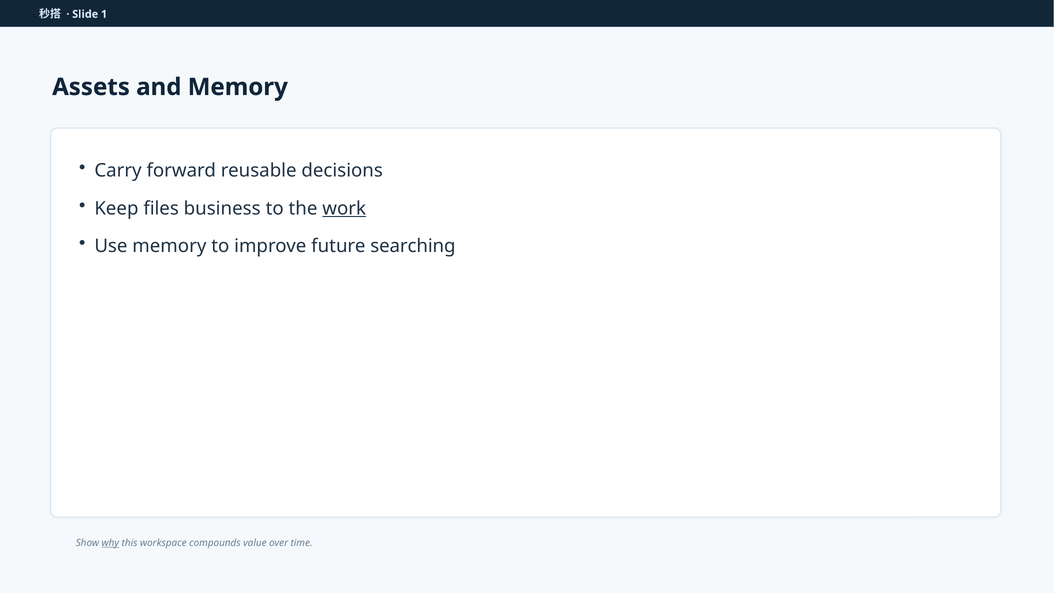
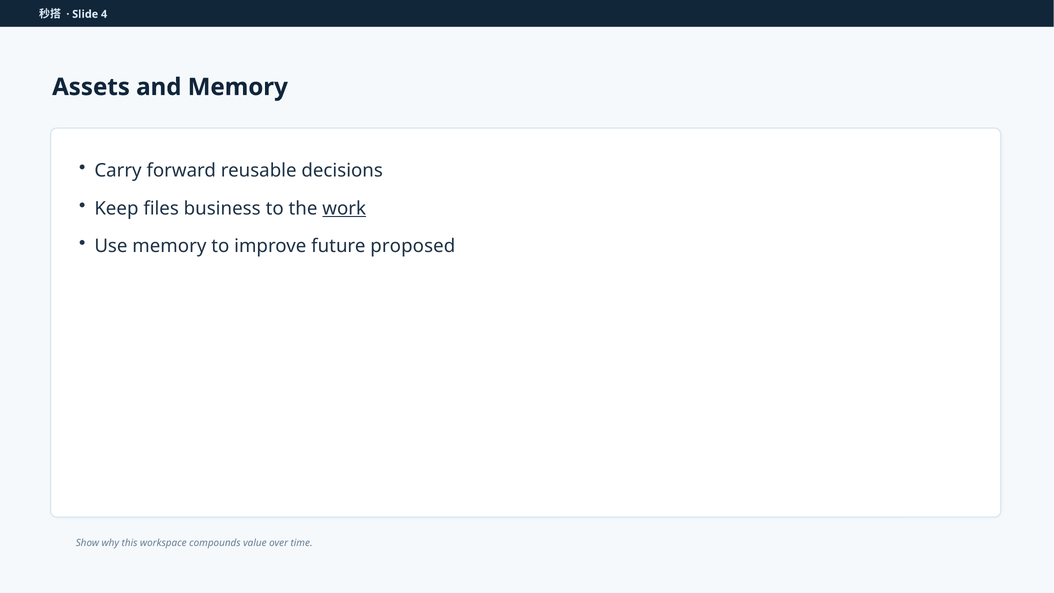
1: 1 -> 4
searching: searching -> proposed
why underline: present -> none
